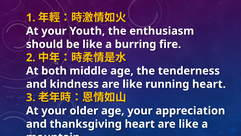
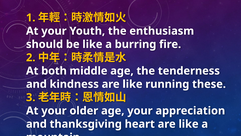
running heart: heart -> these
